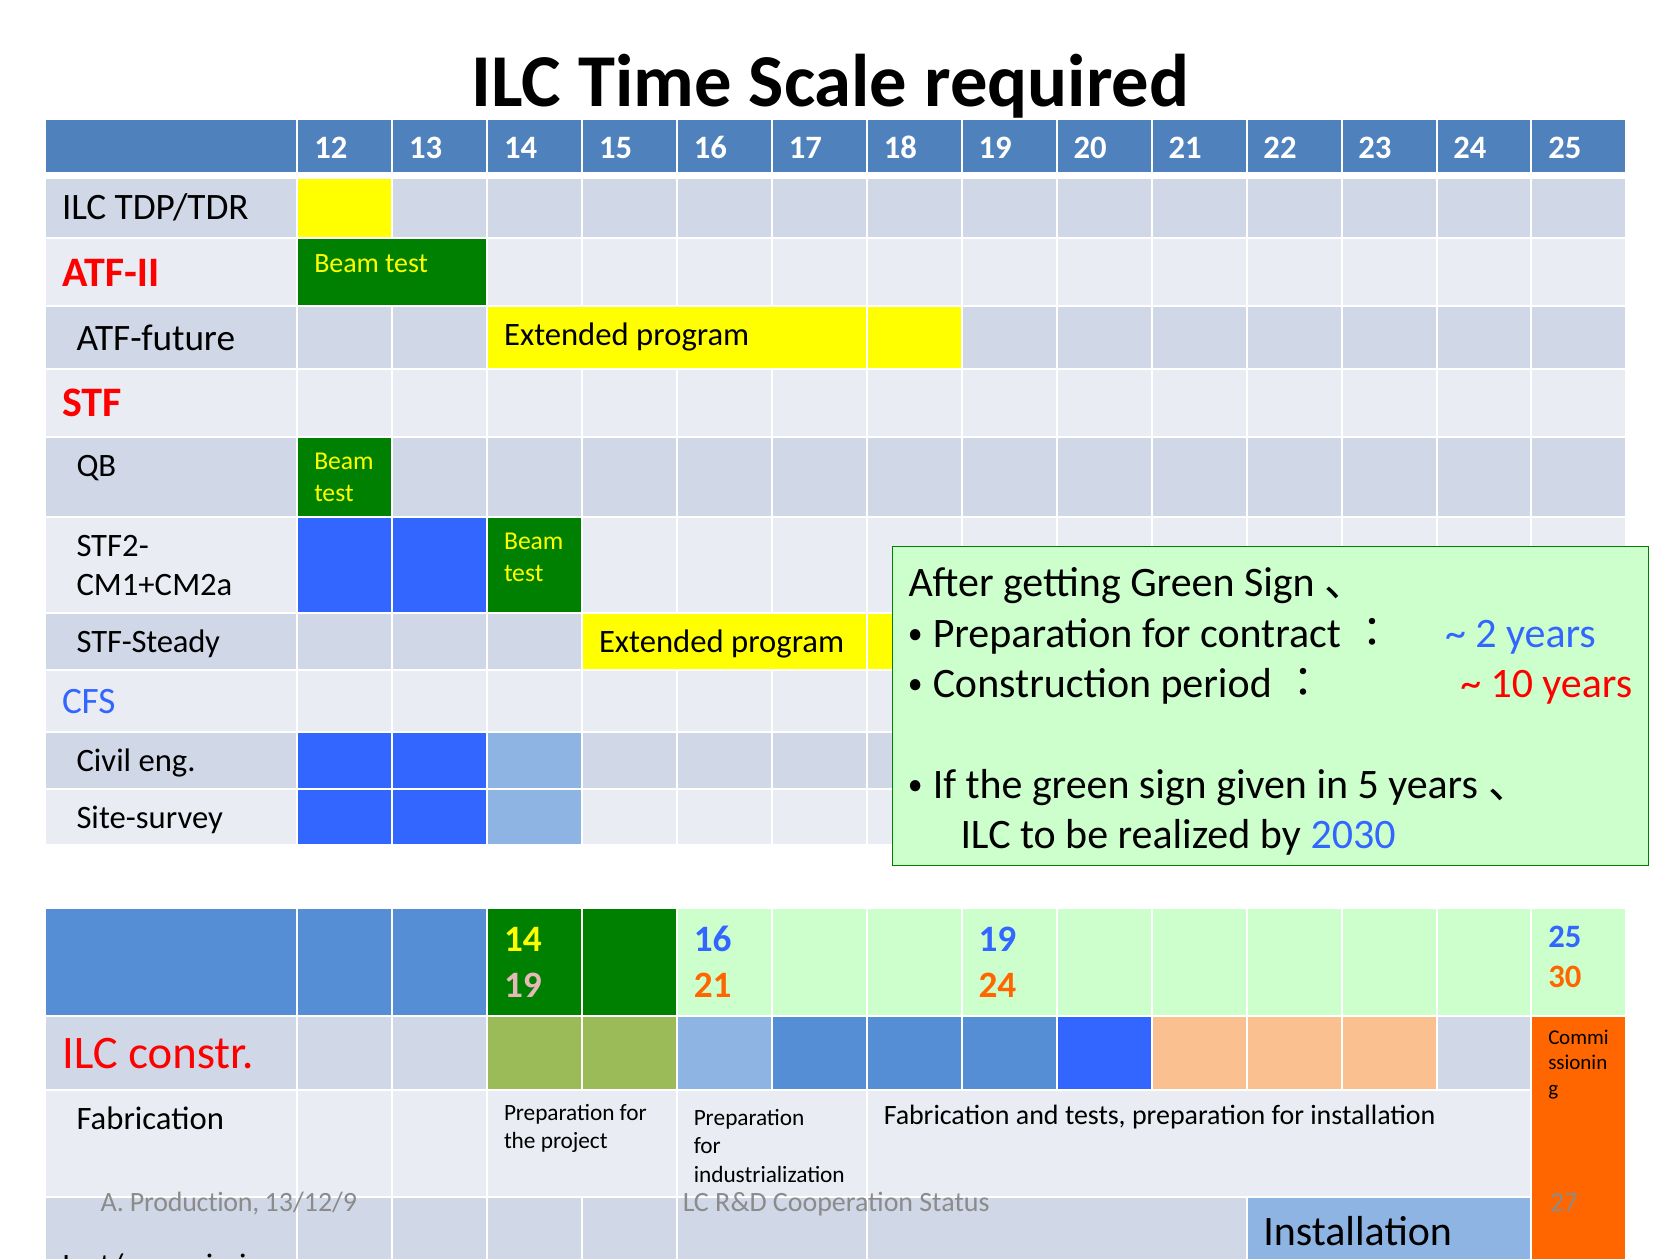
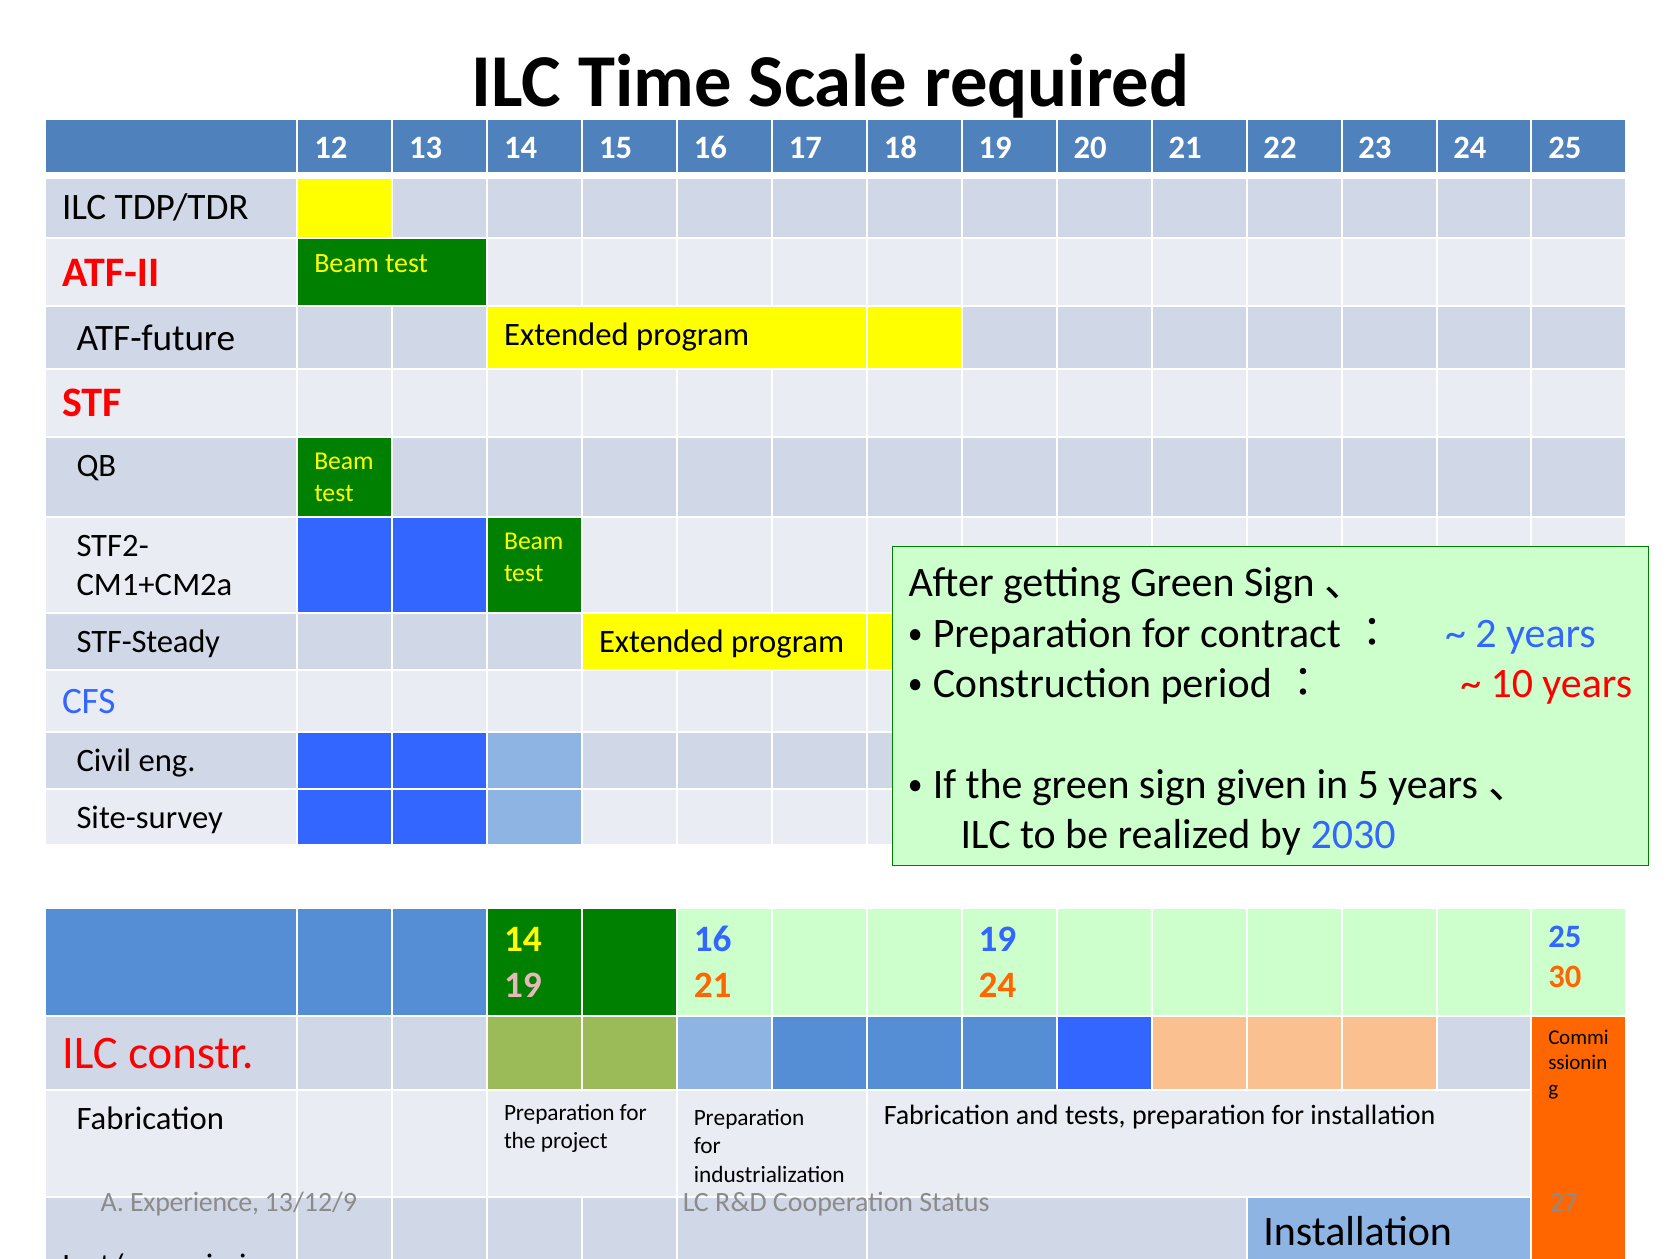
Production: Production -> Experience
